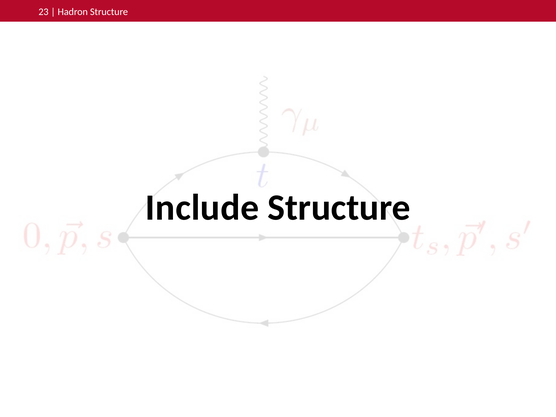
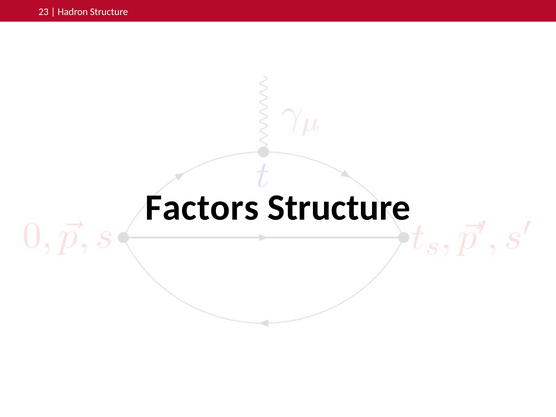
Include: Include -> Factors
